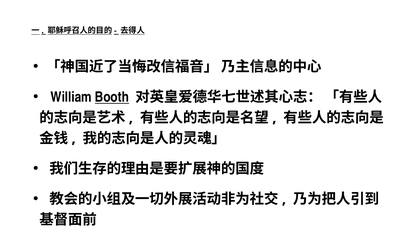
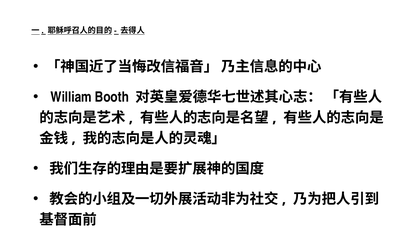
Booth underline: present -> none
